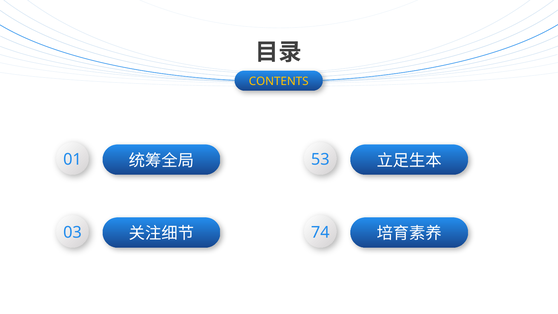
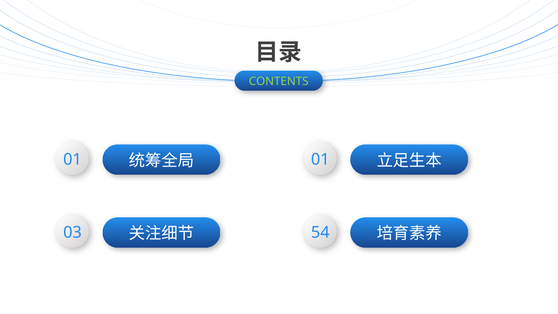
CONTENTS colour: yellow -> light green
53 at (320, 160): 53 -> 01
74: 74 -> 54
